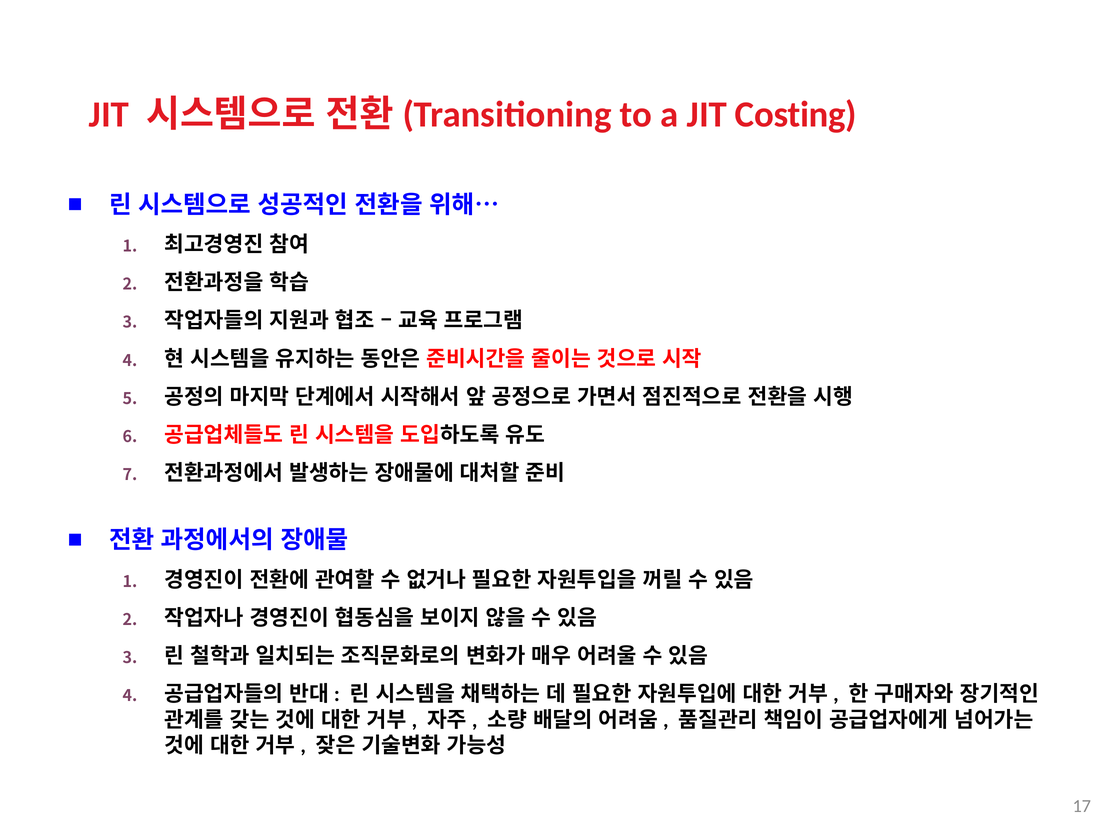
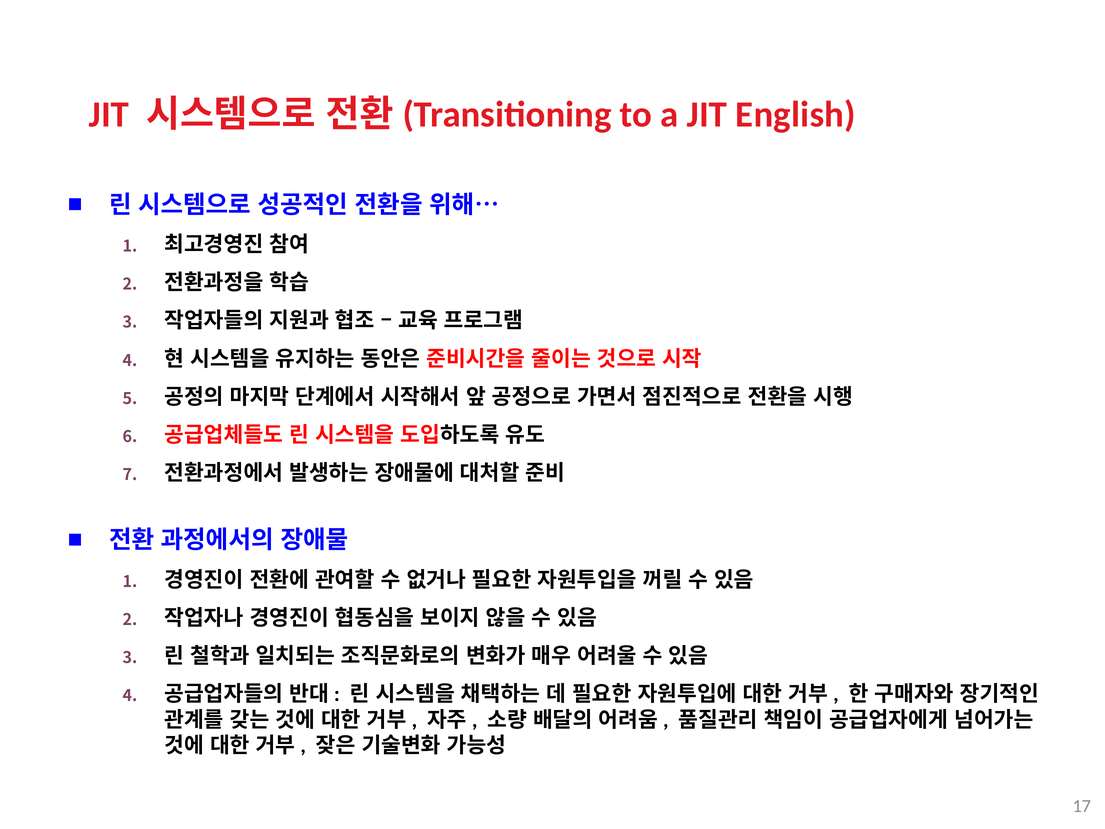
Costing: Costing -> English
